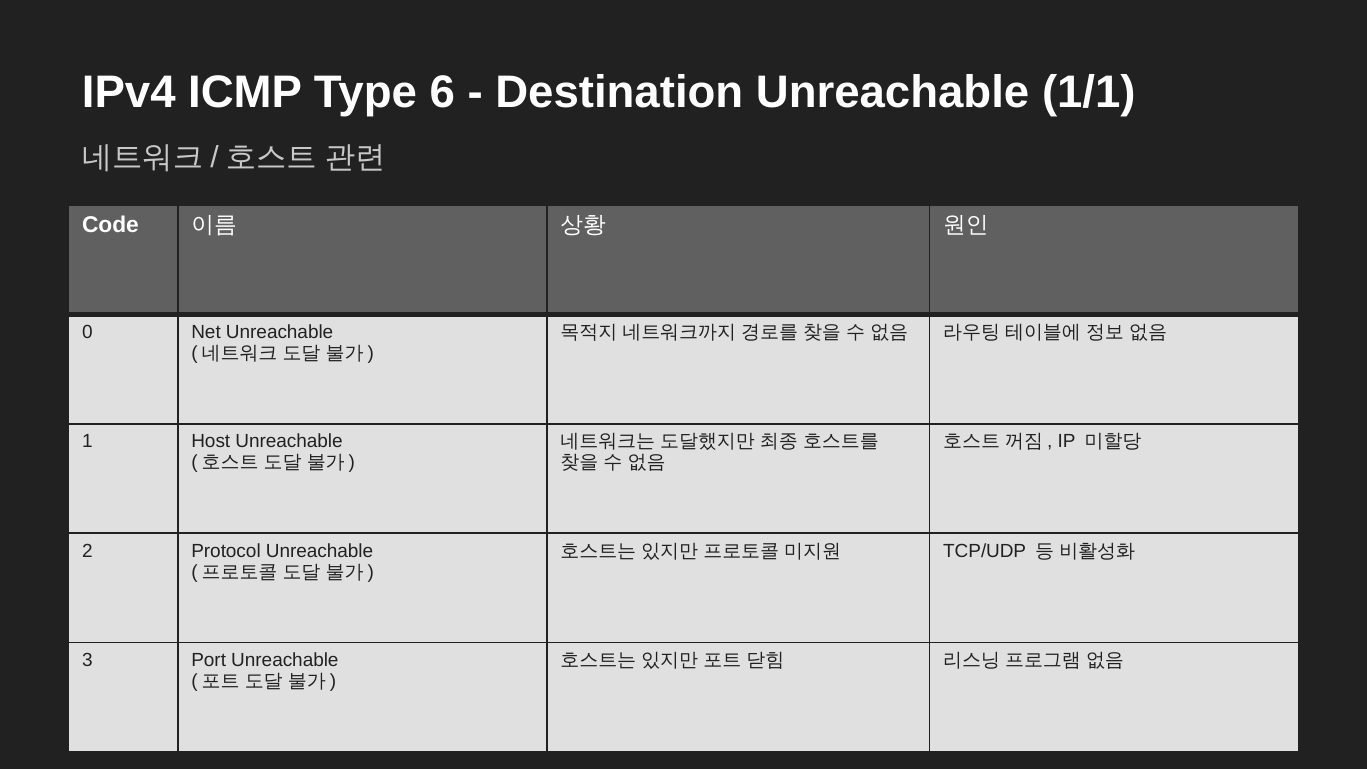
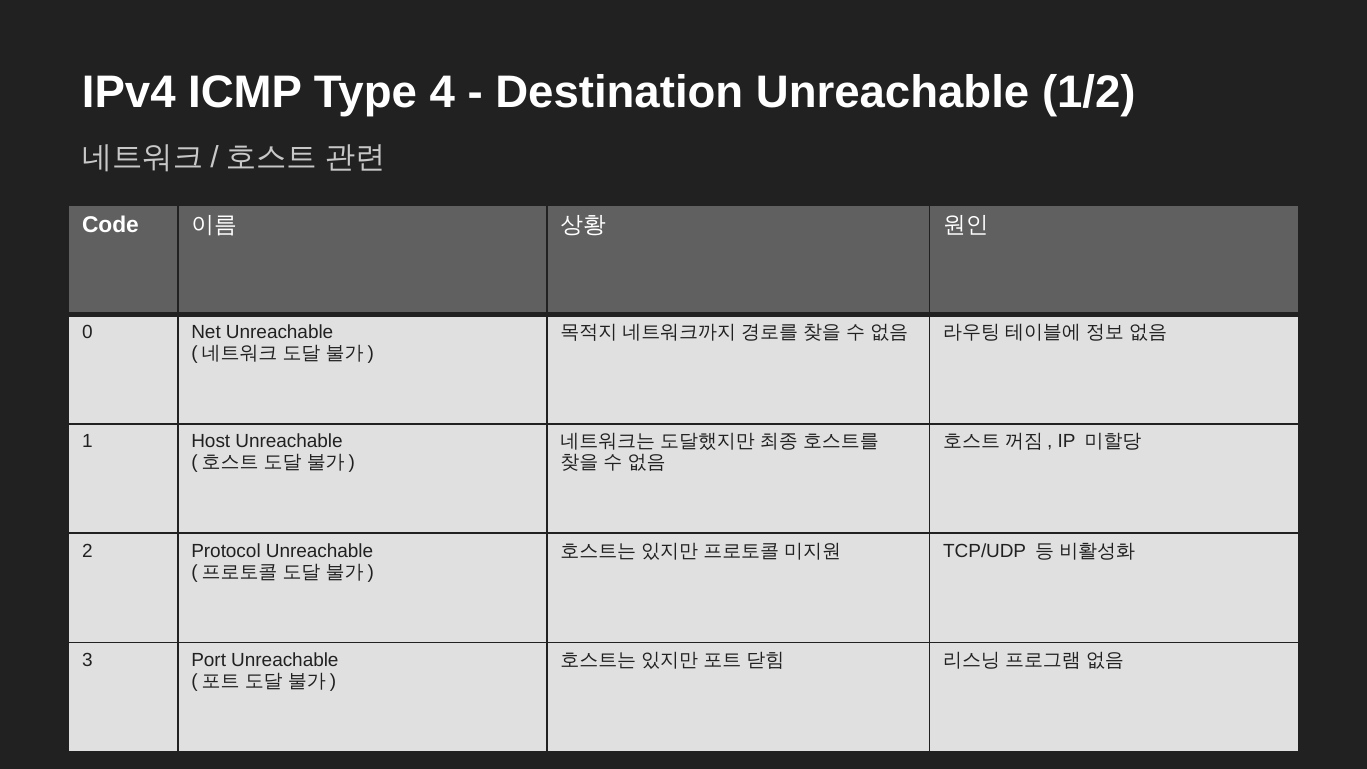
6: 6 -> 4
1/1: 1/1 -> 1/2
